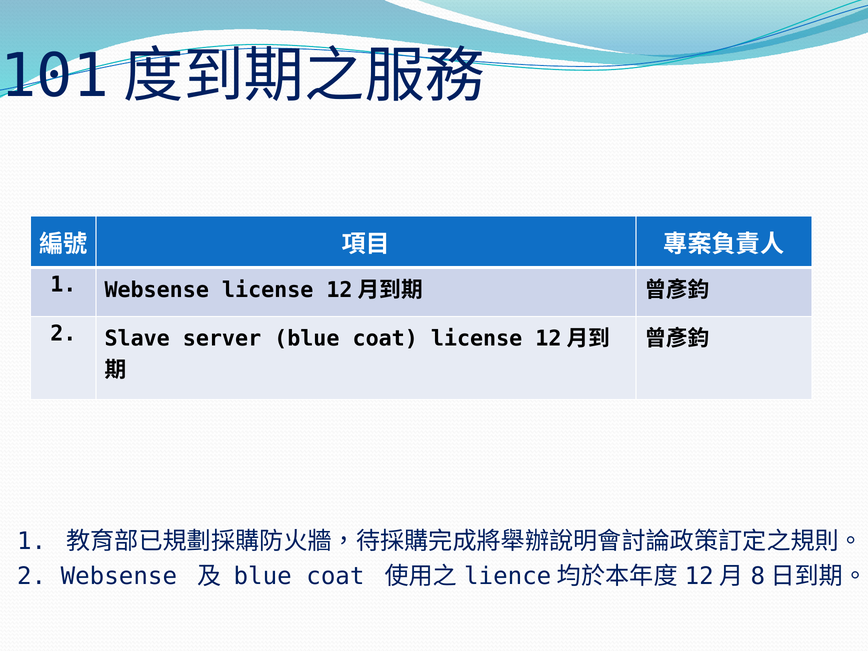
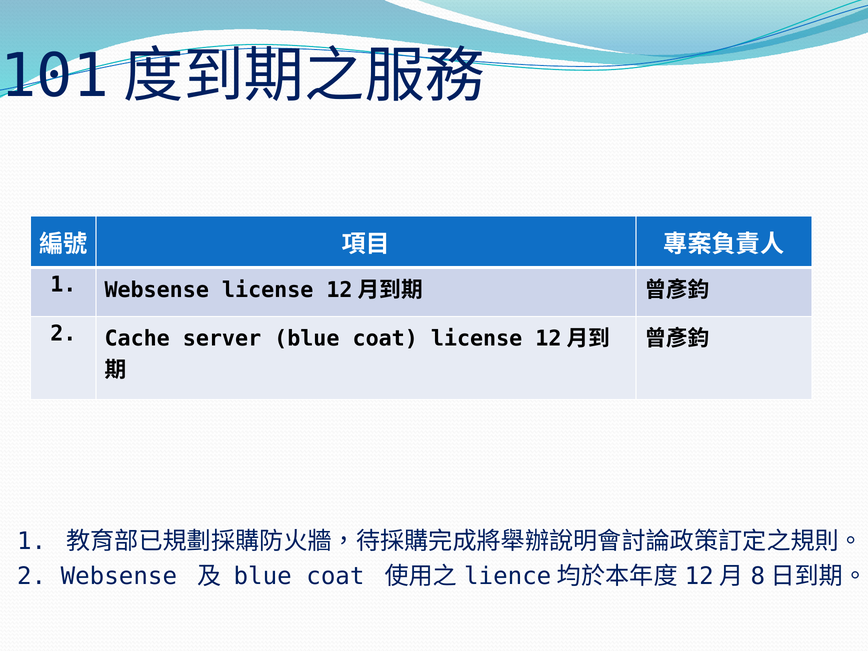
Slave: Slave -> Cache
